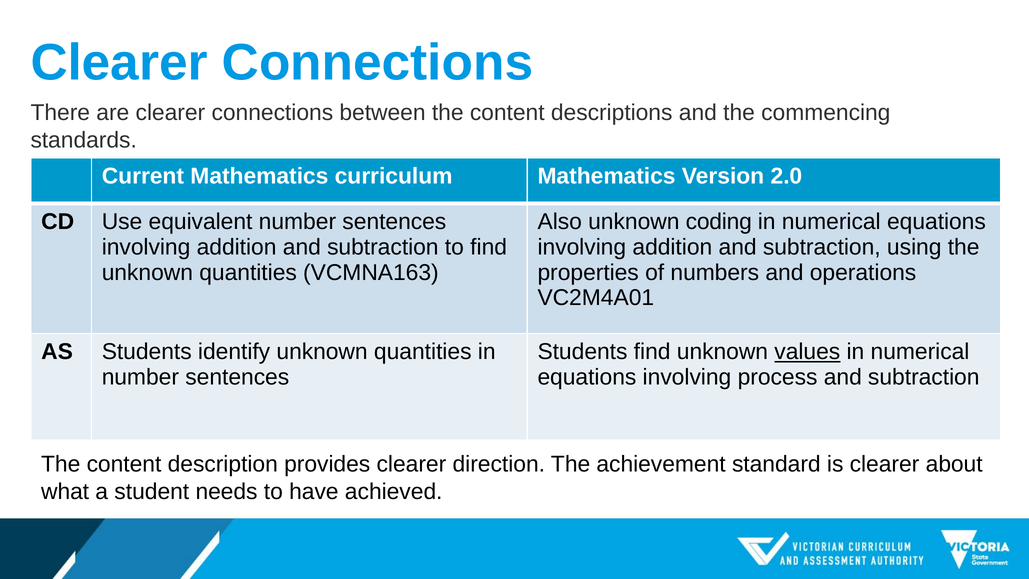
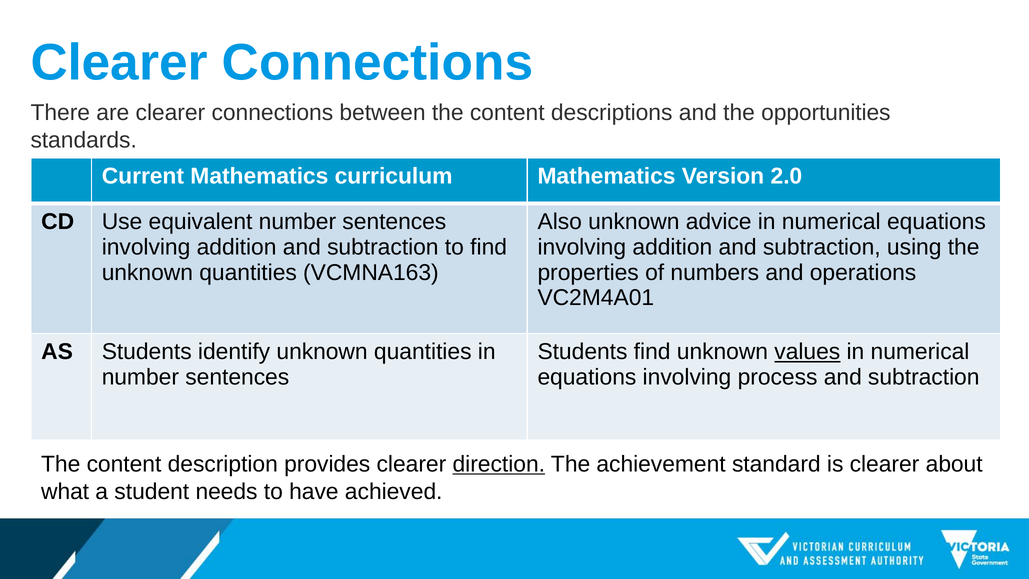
commencing: commencing -> opportunities
coding: coding -> advice
direction underline: none -> present
